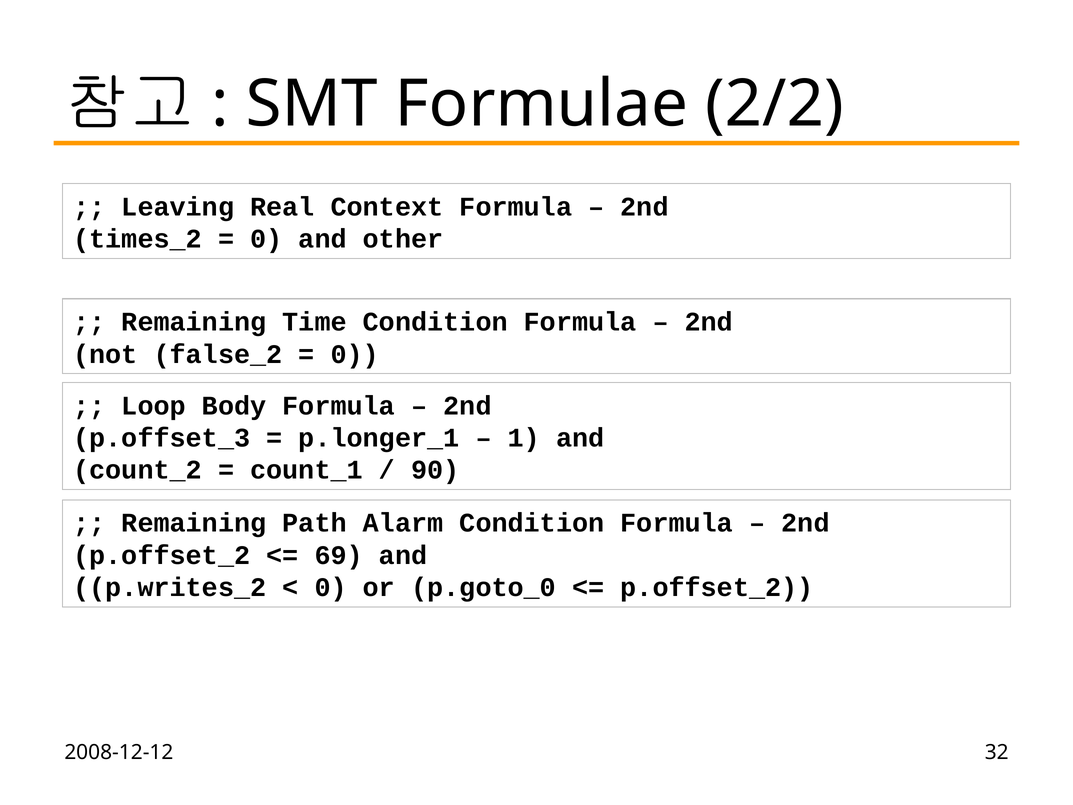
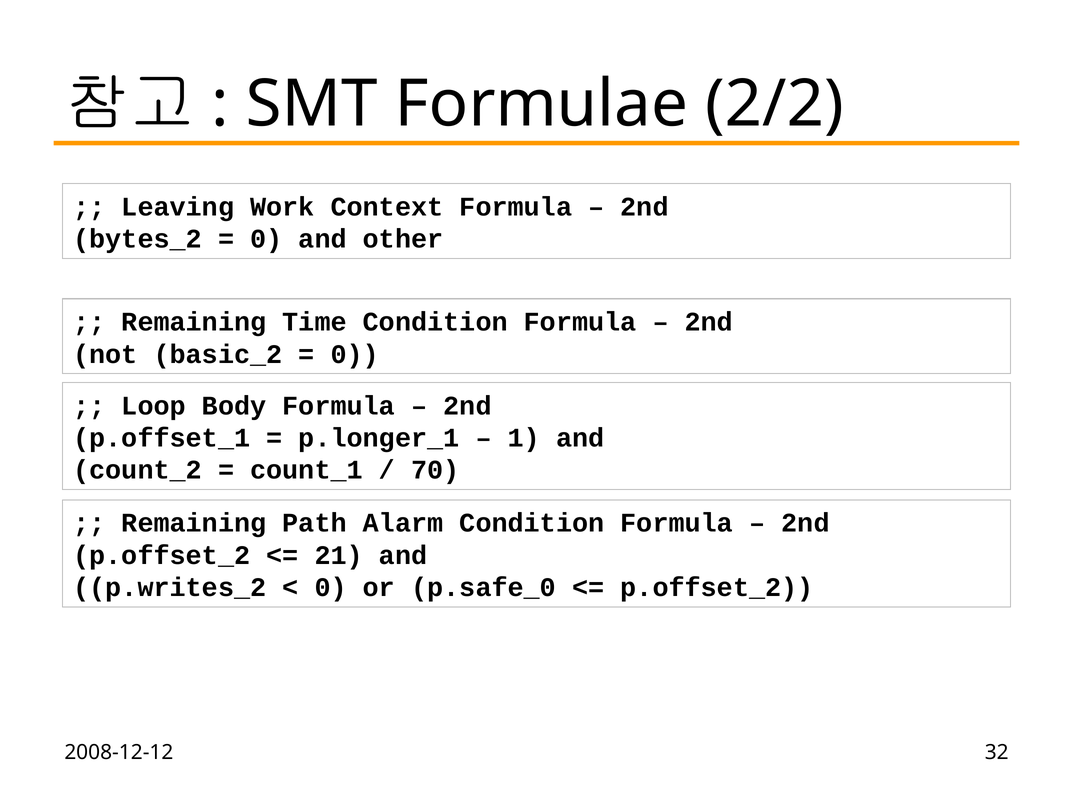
Real: Real -> Work
times_2: times_2 -> bytes_2
false_2: false_2 -> basic_2
p.offset_3: p.offset_3 -> p.offset_1
90: 90 -> 70
69: 69 -> 21
p.goto_0: p.goto_0 -> p.safe_0
